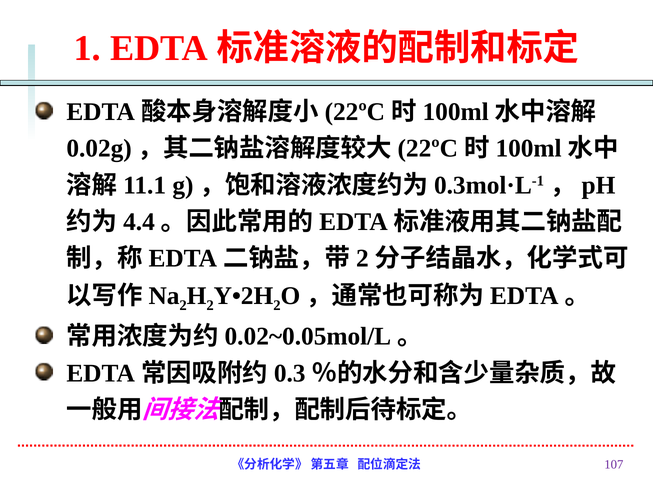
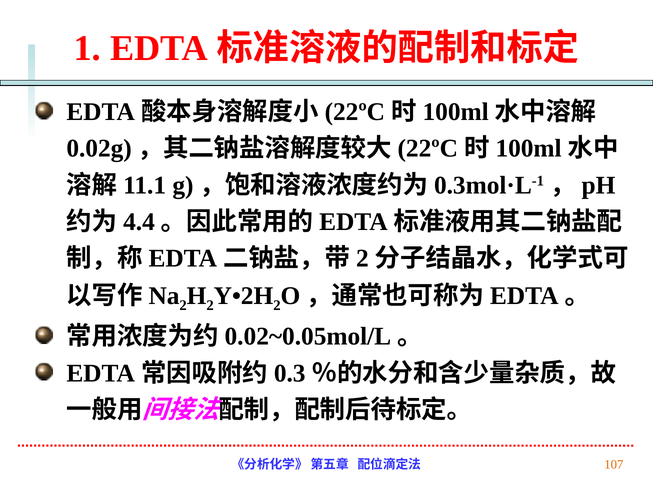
107 colour: purple -> orange
